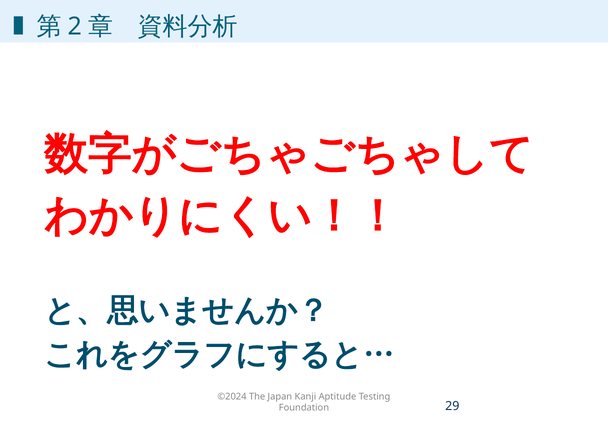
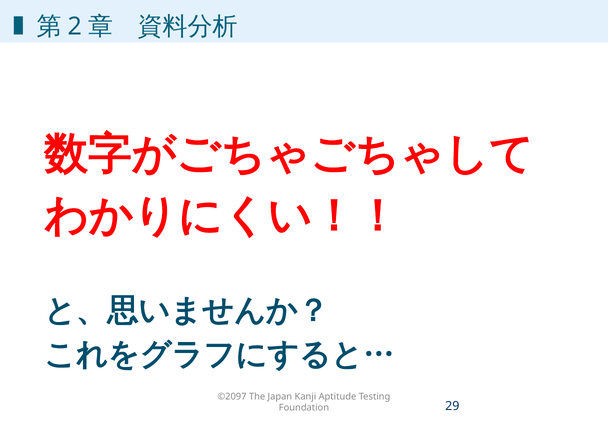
©2024: ©2024 -> ©2097
